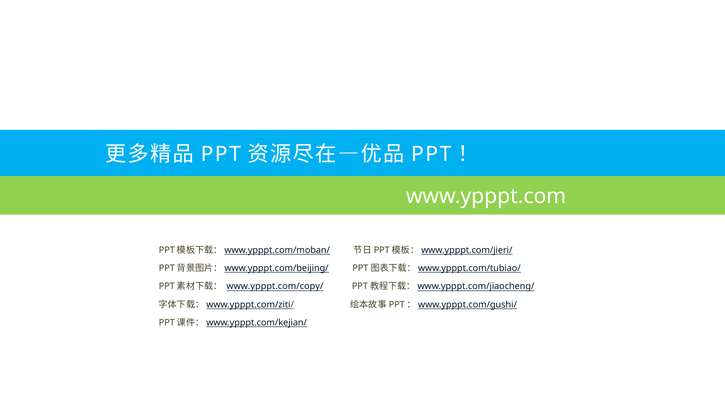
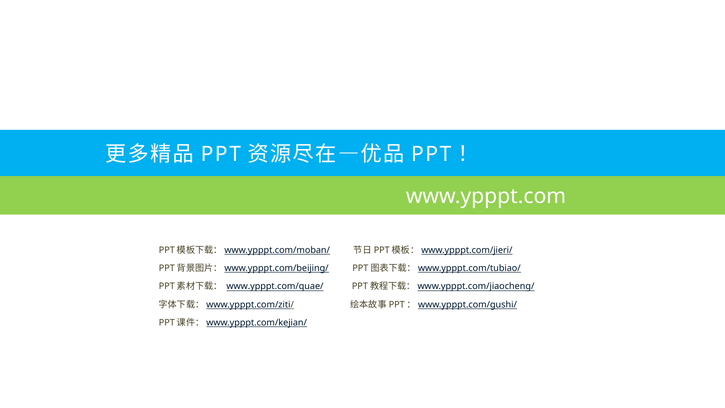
www.ypppt.com/copy/: www.ypppt.com/copy/ -> www.ypppt.com/quae/
